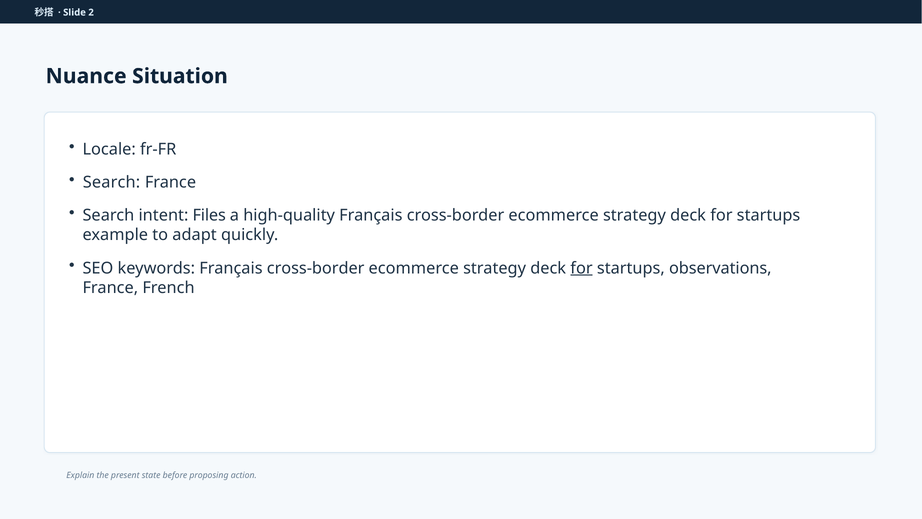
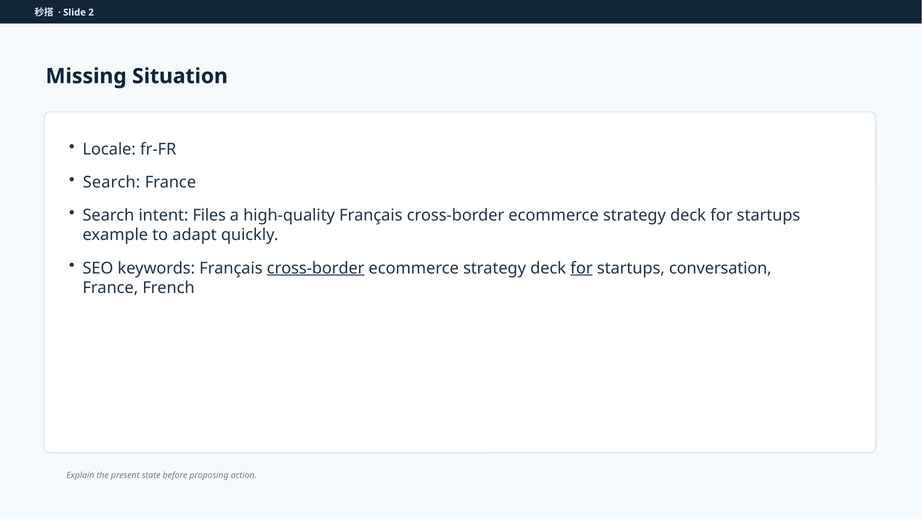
Nuance: Nuance -> Missing
cross-border at (316, 268) underline: none -> present
observations: observations -> conversation
